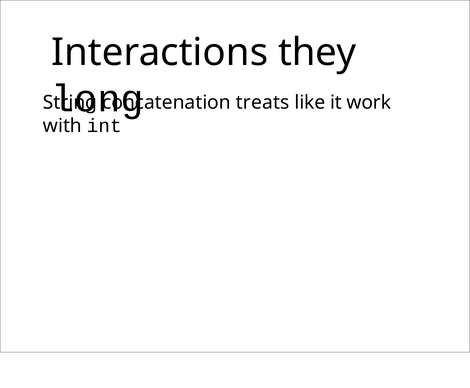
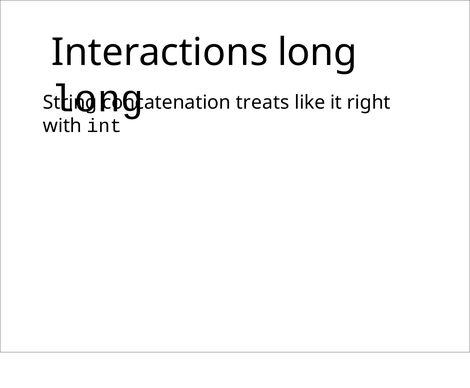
Interactions they: they -> long
work: work -> right
